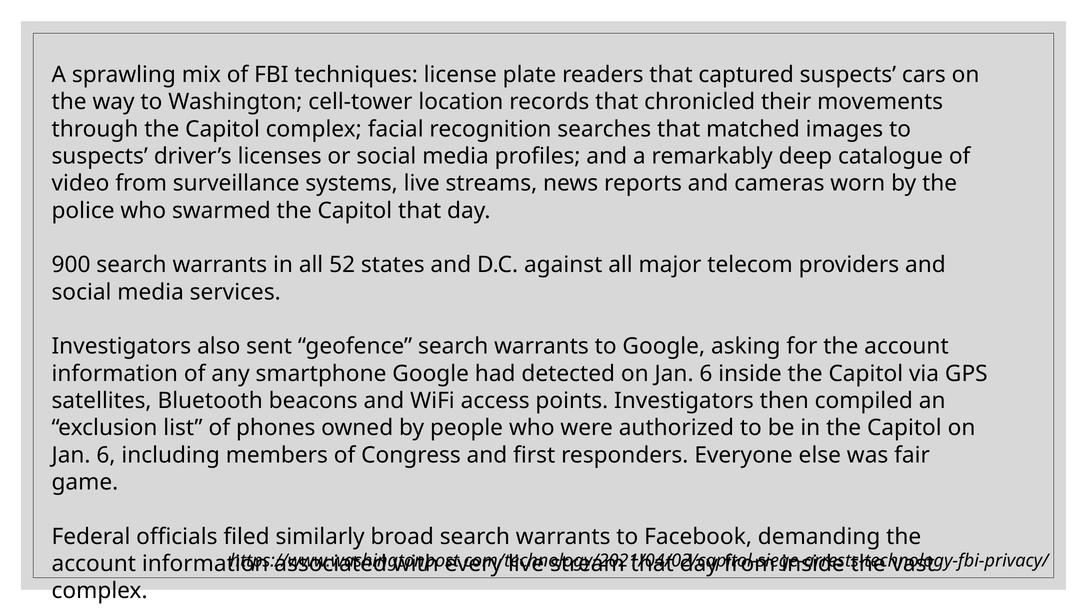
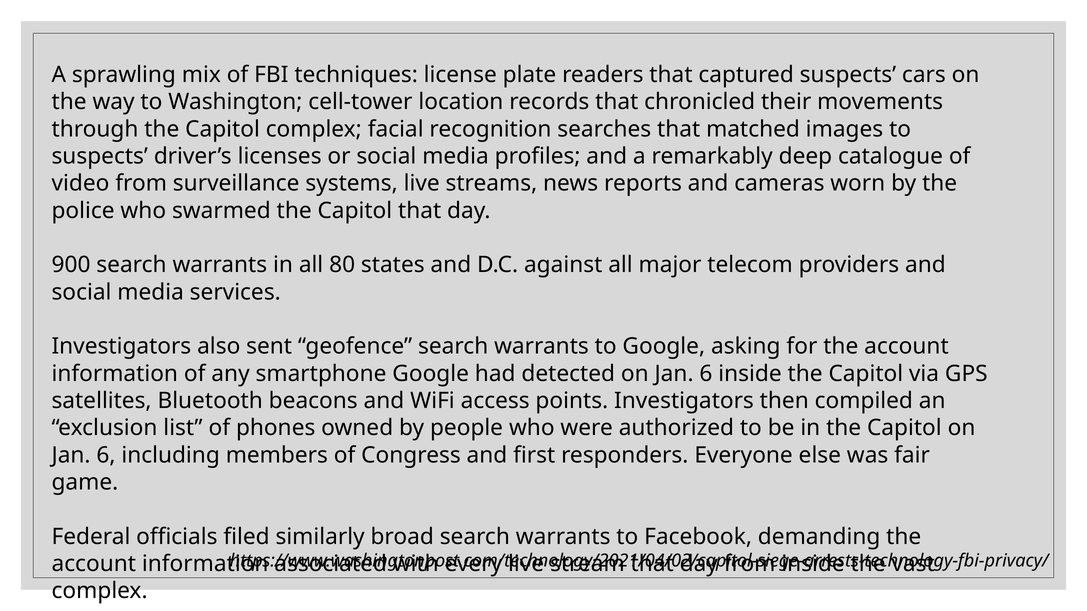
52: 52 -> 80
